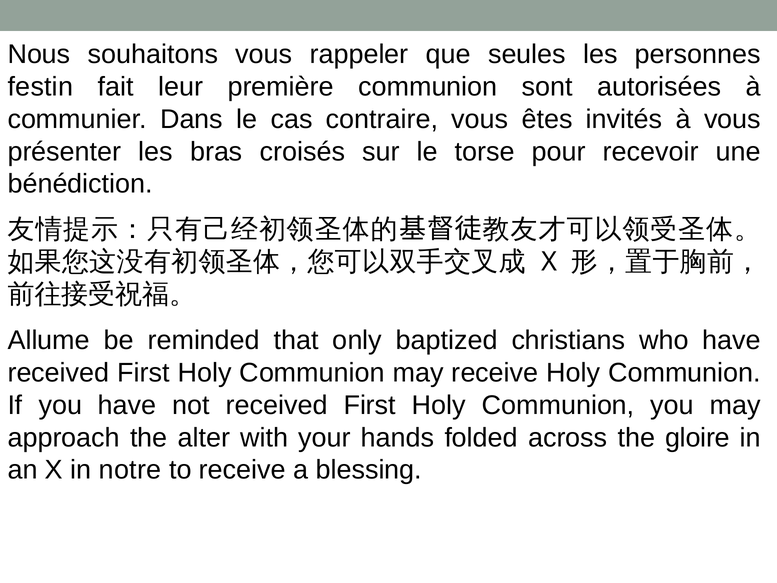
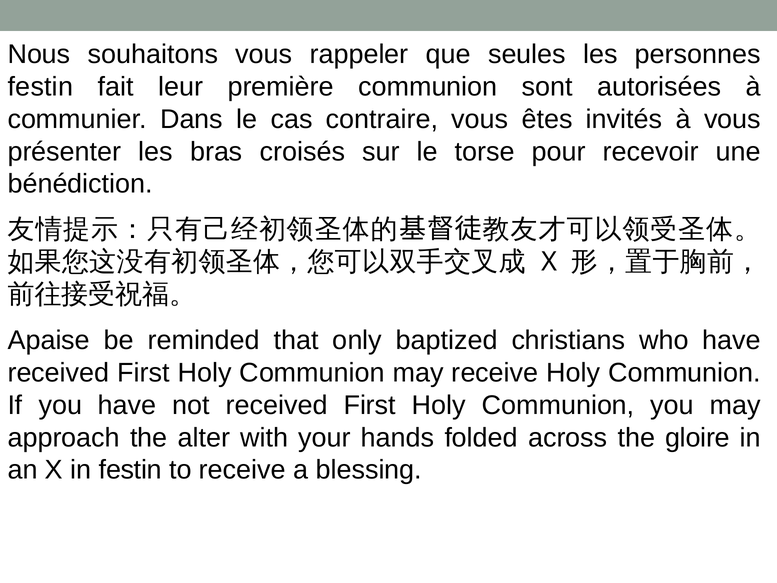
Allume: Allume -> Apaise
in notre: notre -> festin
